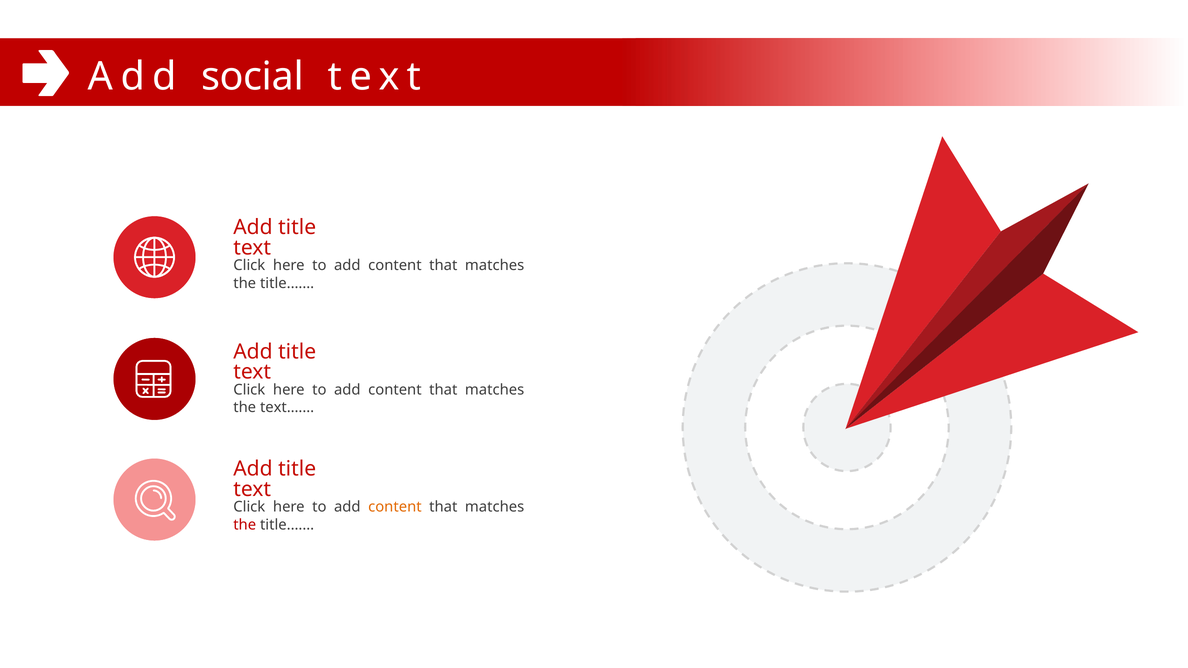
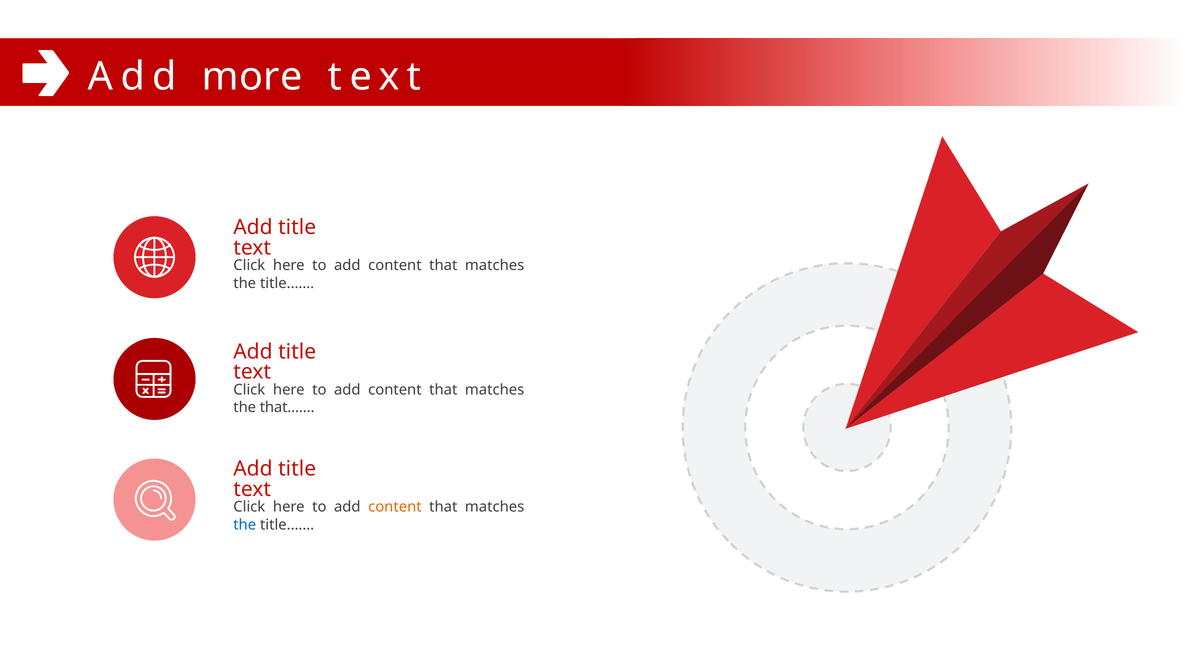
social: social -> more
text.……: text.…… -> that.……
the at (245, 525) colour: red -> blue
